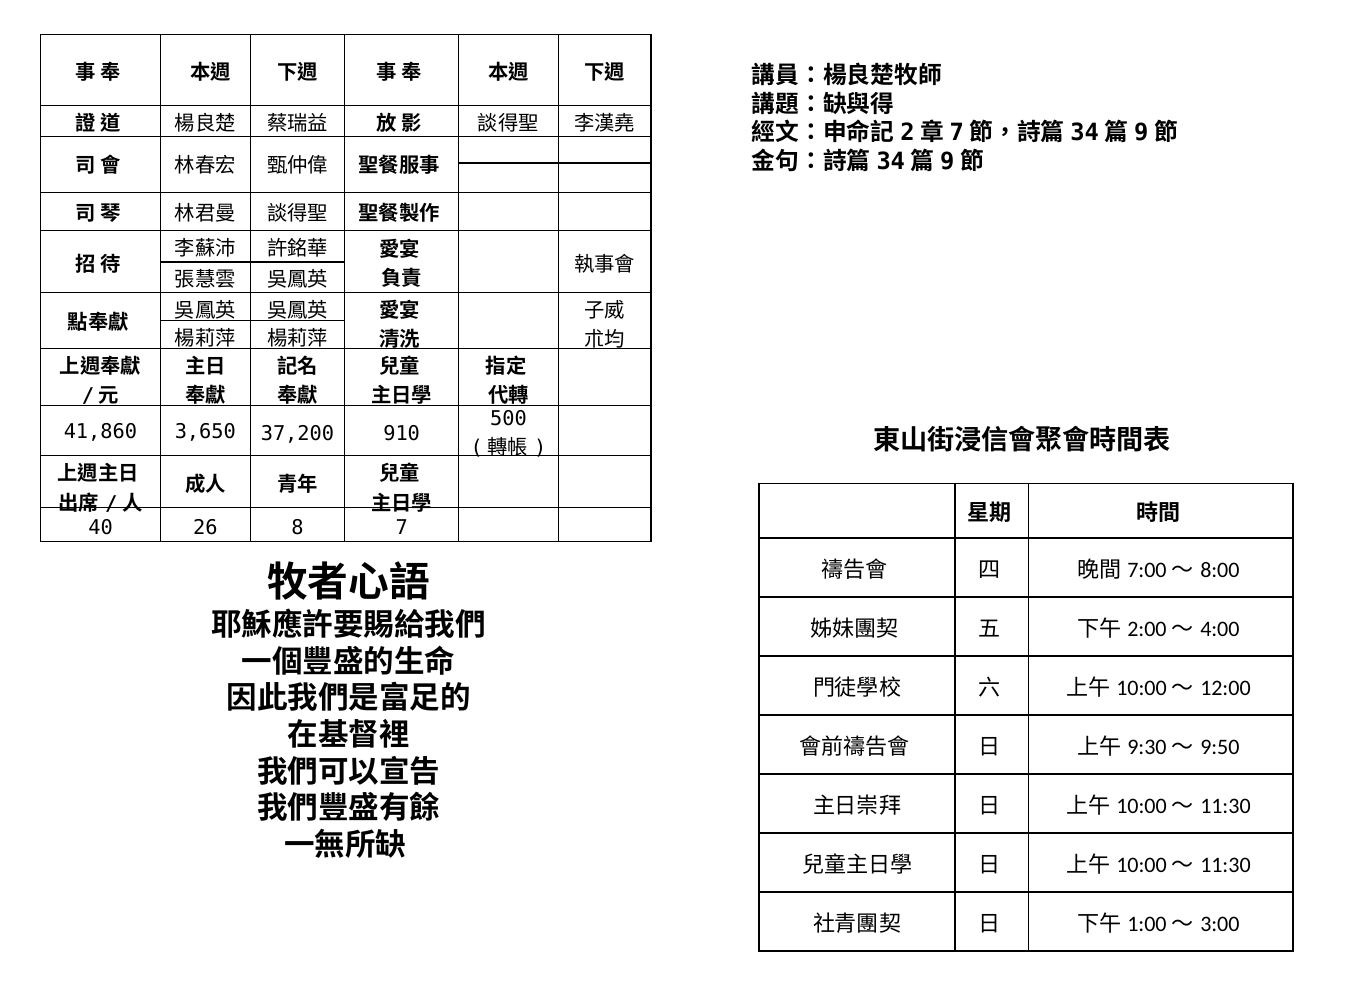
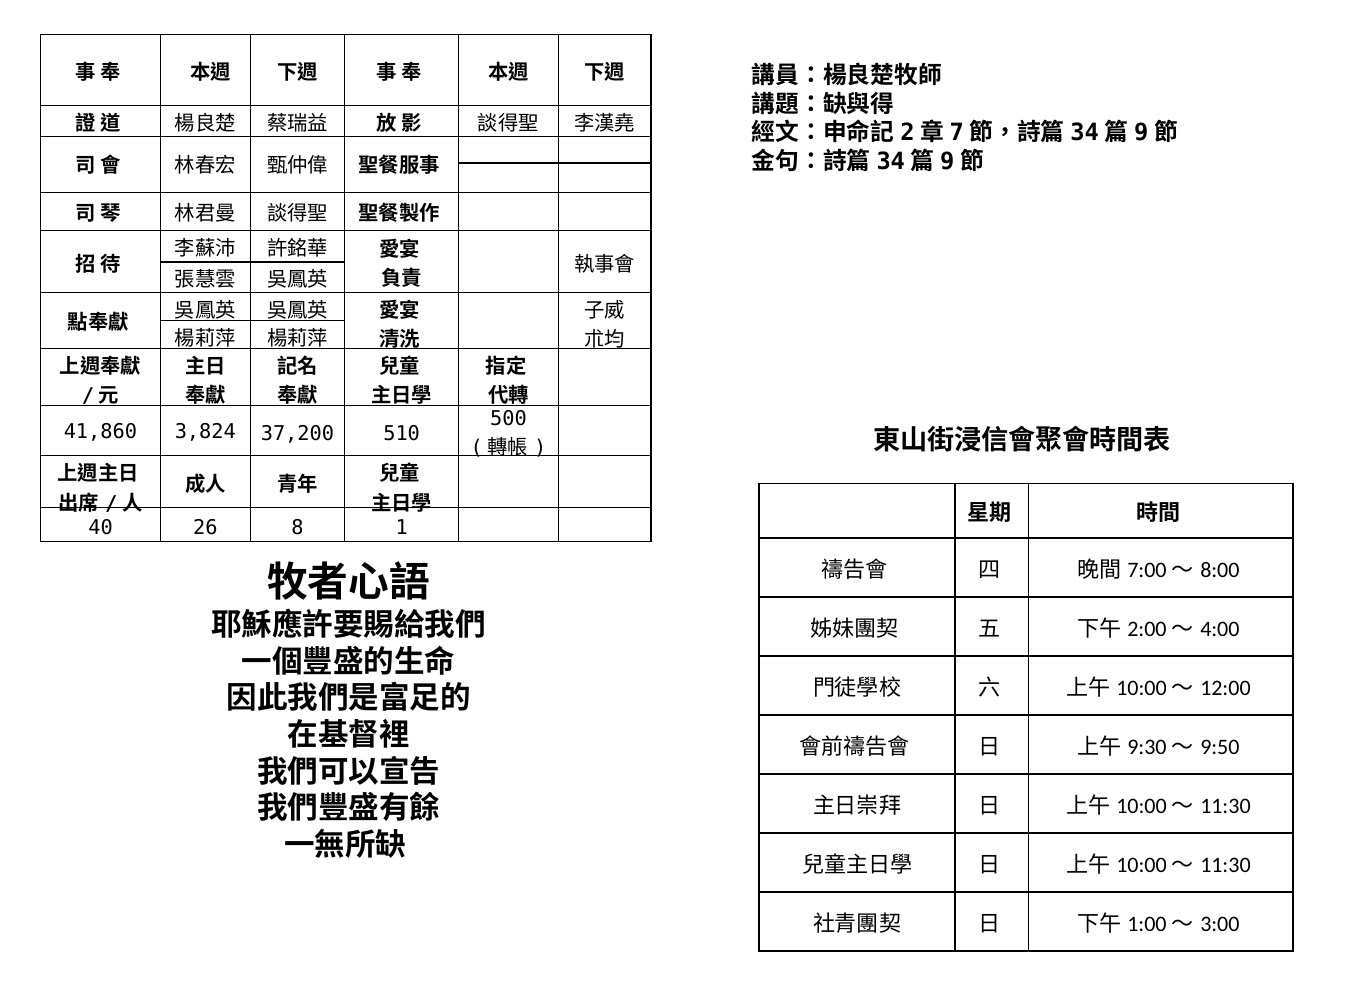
3,650: 3,650 -> 3,824
910: 910 -> 510
7: 7 -> 1
